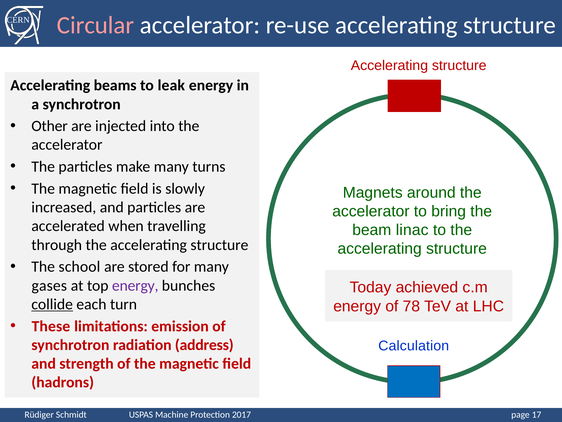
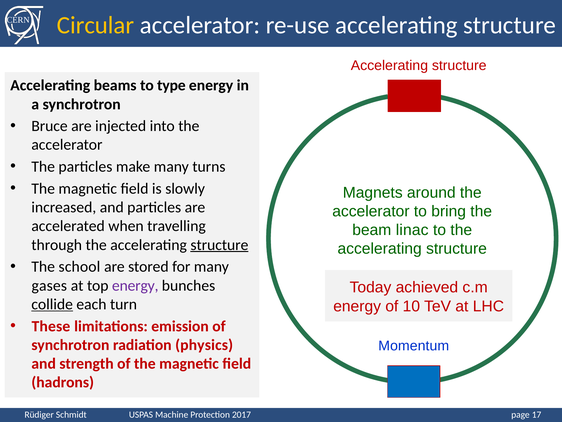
Circular colour: pink -> yellow
leak: leak -> type
Other: Other -> Bruce
structure at (219, 245) underline: none -> present
78: 78 -> 10
address: address -> physics
Calculation: Calculation -> Momentum
